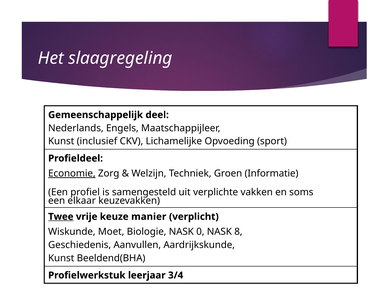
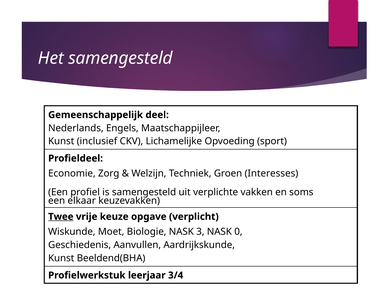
Het slaagregeling: slaagregeling -> samengesteld
Economie underline: present -> none
Informatie: Informatie -> Interesses
manier: manier -> opgave
0: 0 -> 3
8: 8 -> 0
